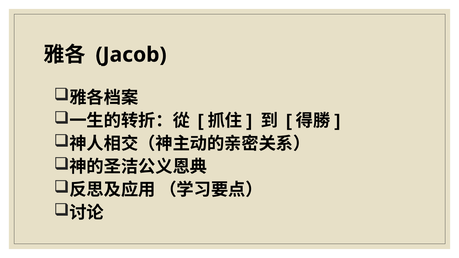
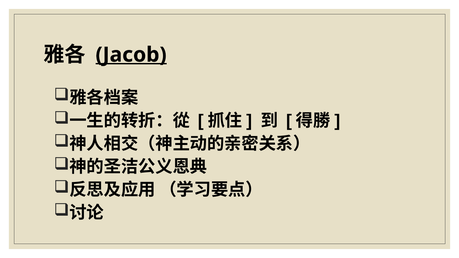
Jacob underline: none -> present
